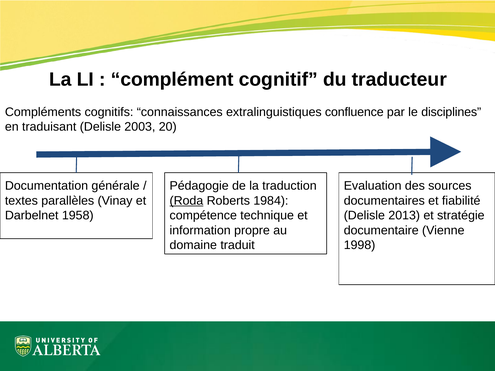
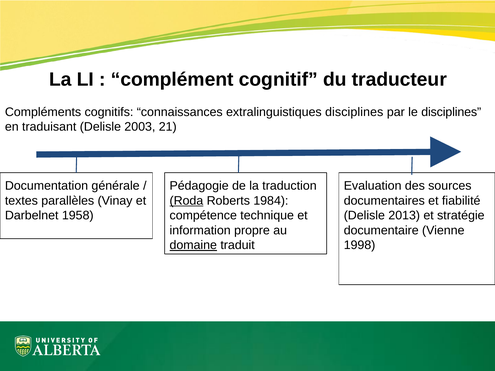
extralinguistiques confluence: confluence -> disciplines
20: 20 -> 21
domaine underline: none -> present
